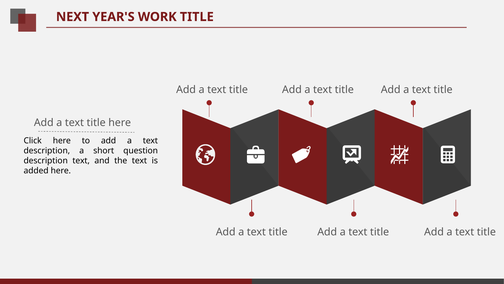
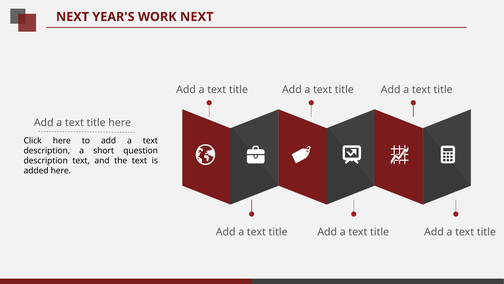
WORK TITLE: TITLE -> NEXT
